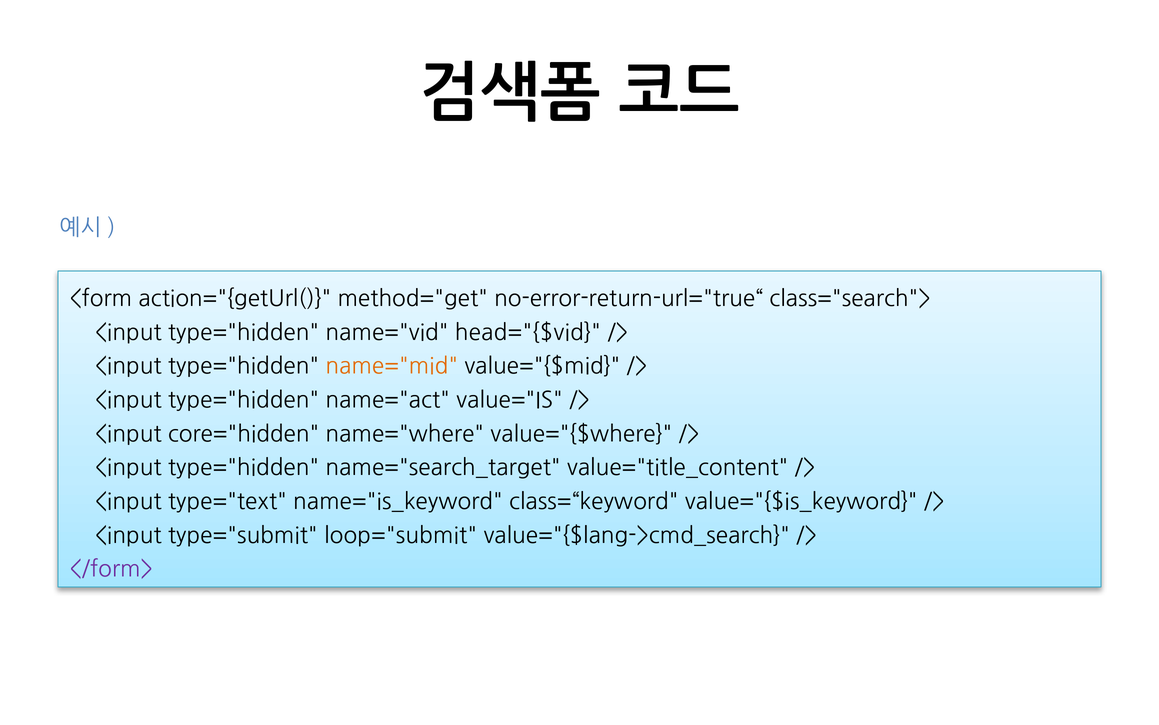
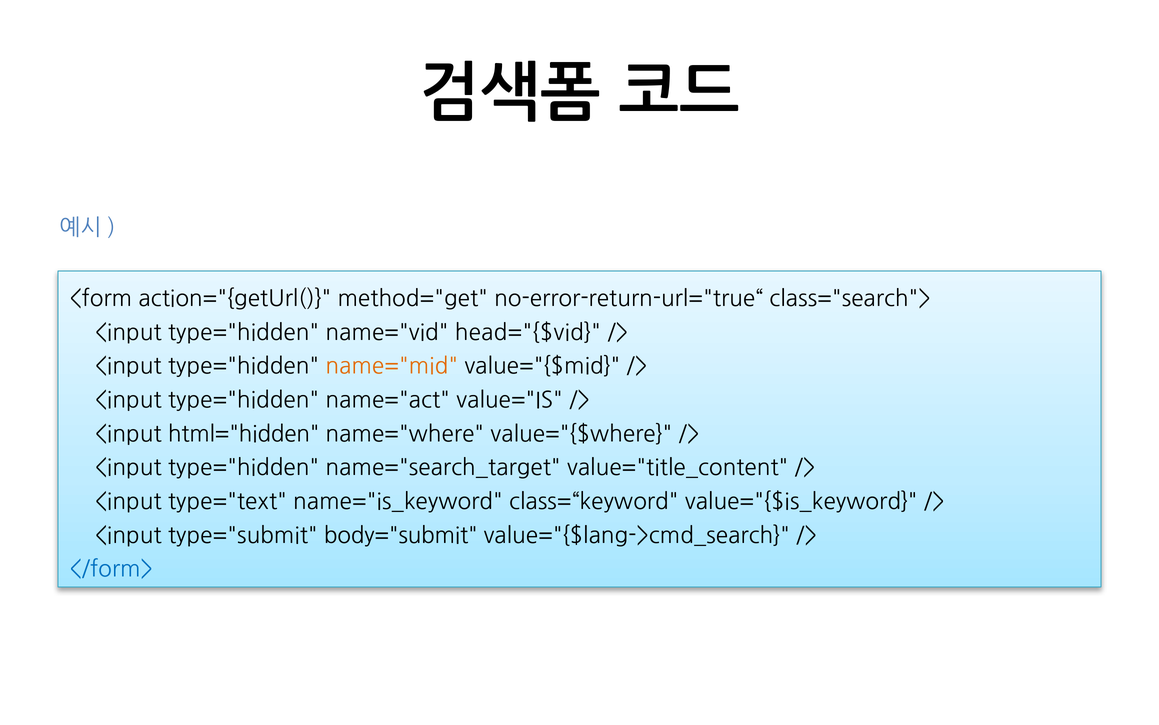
core="hidden: core="hidden -> html="hidden
loop="submit: loop="submit -> body="submit
</form> colour: purple -> blue
